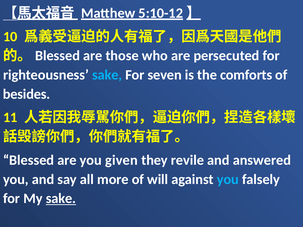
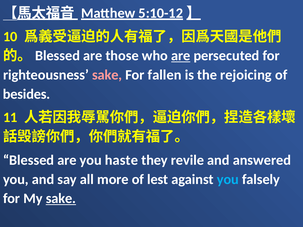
are at (181, 56) underline: none -> present
sake at (107, 75) colour: light blue -> pink
seven: seven -> fallen
comforts: comforts -> rejoicing
given: given -> haste
will: will -> lest
